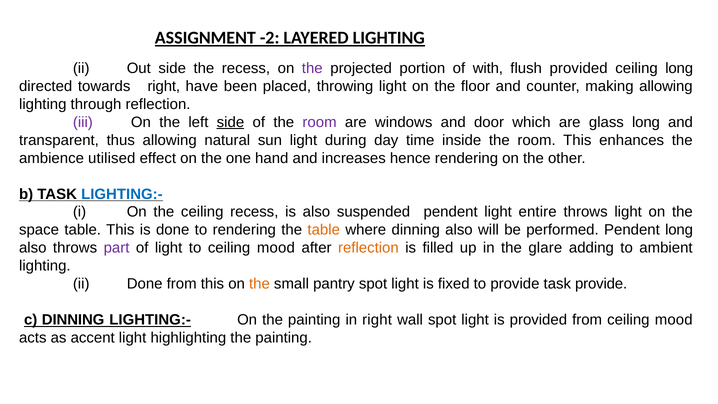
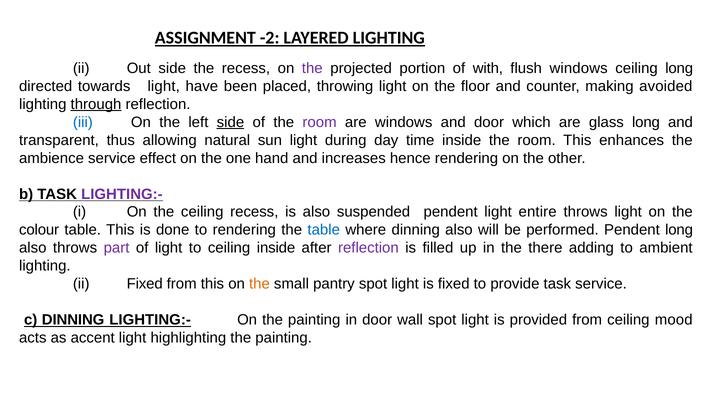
flush provided: provided -> windows
towards right: right -> light
making allowing: allowing -> avoided
through underline: none -> present
iii colour: purple -> blue
ambience utilised: utilised -> service
LIGHTING:- at (122, 194) colour: blue -> purple
space: space -> colour
table at (324, 230) colour: orange -> blue
to ceiling mood: mood -> inside
reflection at (368, 248) colour: orange -> purple
glare: glare -> there
ii Done: Done -> Fixed
task provide: provide -> service
in right: right -> door
